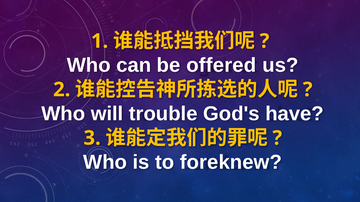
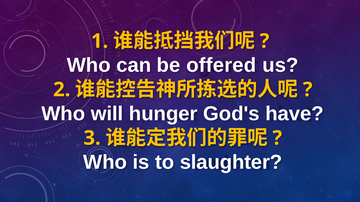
trouble: trouble -> hunger
foreknew: foreknew -> slaughter
